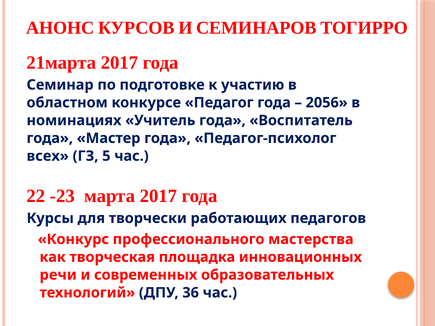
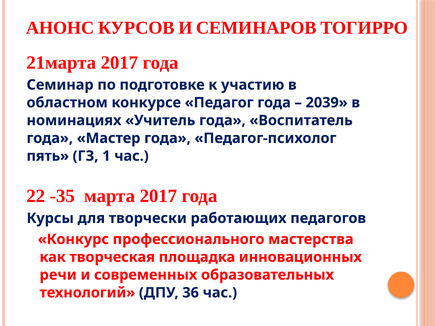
2056: 2056 -> 2039
всех: всех -> пять
5: 5 -> 1
-23: -23 -> -35
